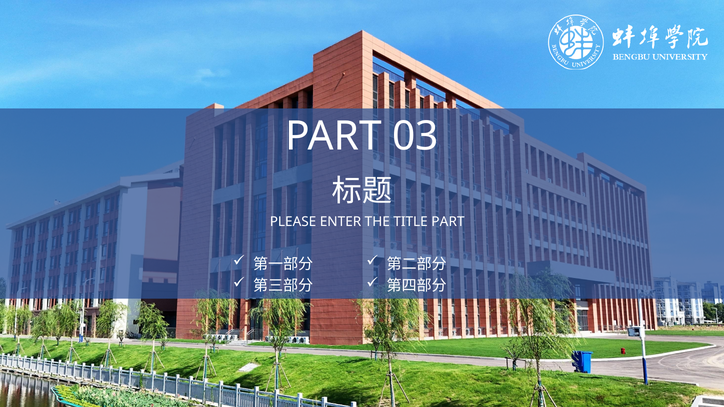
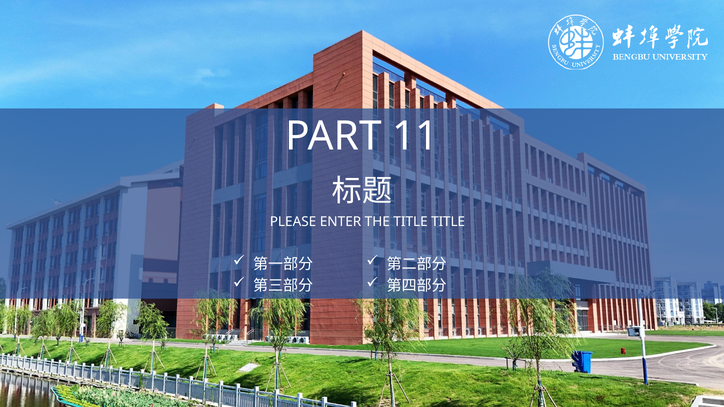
03: 03 -> 11
TITLE PART: PART -> TITLE
